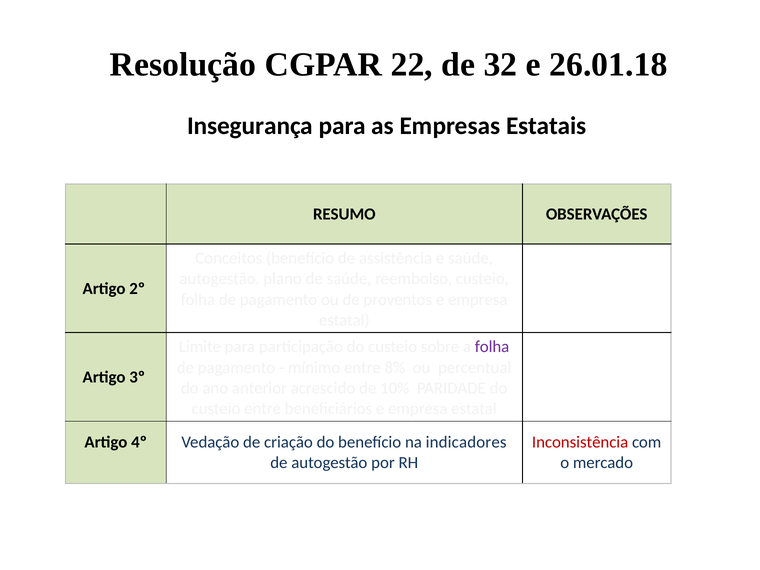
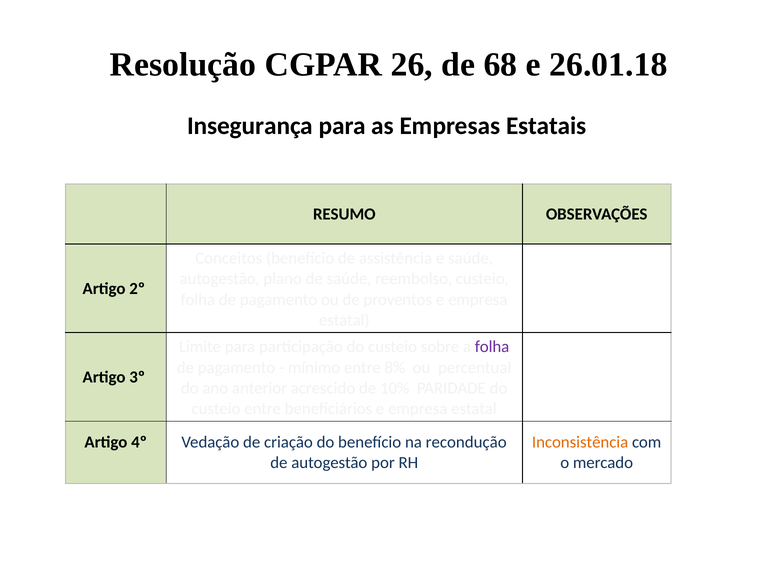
22: 22 -> 26
32: 32 -> 68
indicadores: indicadores -> recondução
Inconsistência colour: red -> orange
